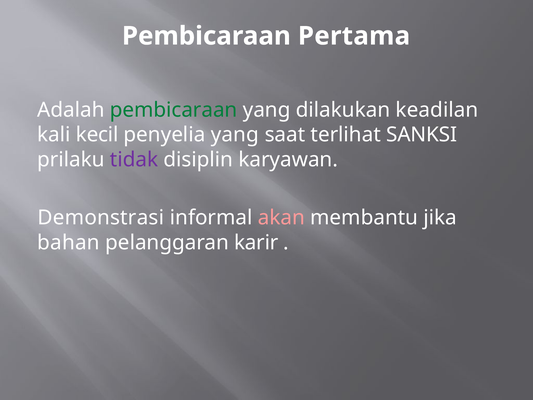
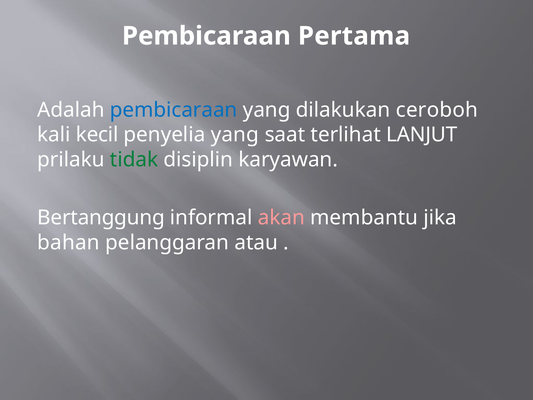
pembicaraan at (174, 110) colour: green -> blue
keadilan: keadilan -> ceroboh
SANKSI: SANKSI -> LANJUT
tidak colour: purple -> green
Demonstrasi: Demonstrasi -> Bertanggung
karir: karir -> atau
